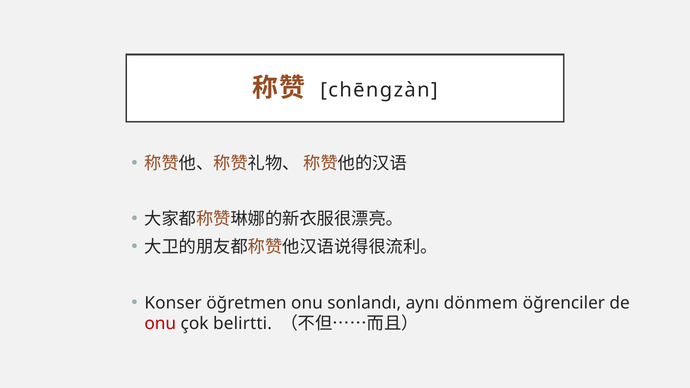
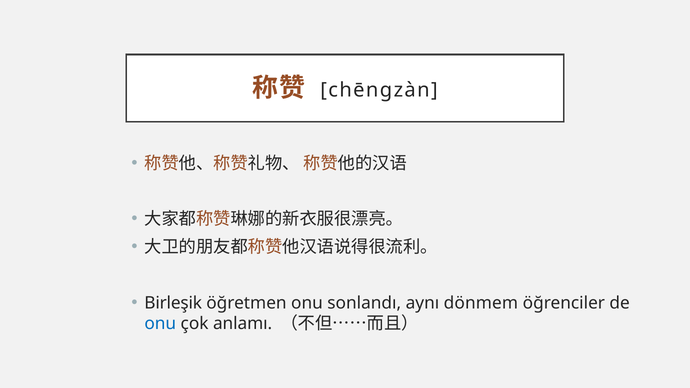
Konser: Konser -> Birleşik
onu at (160, 324) colour: red -> blue
belirtti: belirtti -> anlamı
